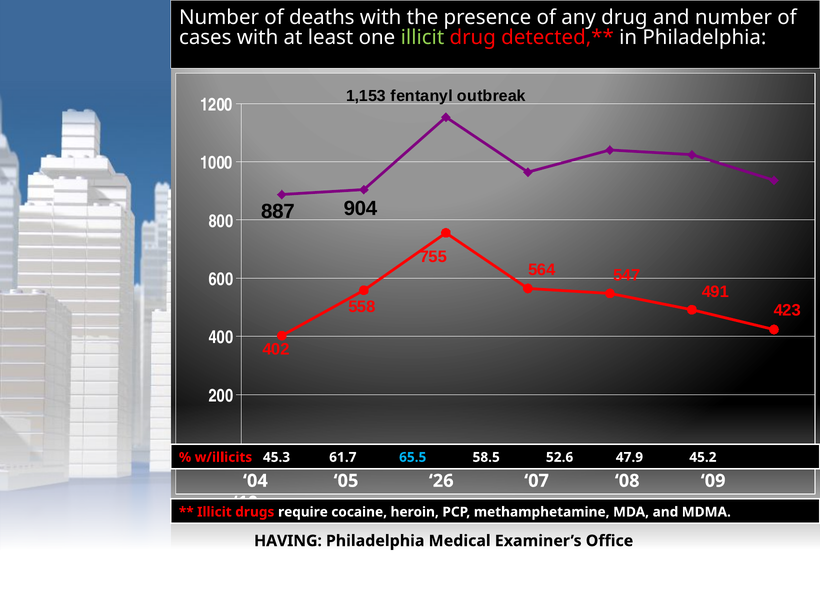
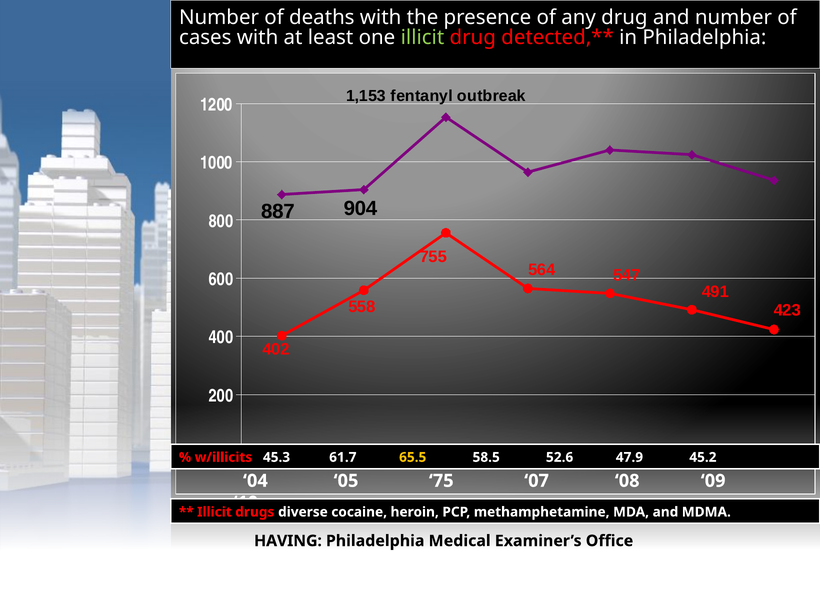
65.5 colour: light blue -> yellow
26: 26 -> 75
require: require -> diverse
